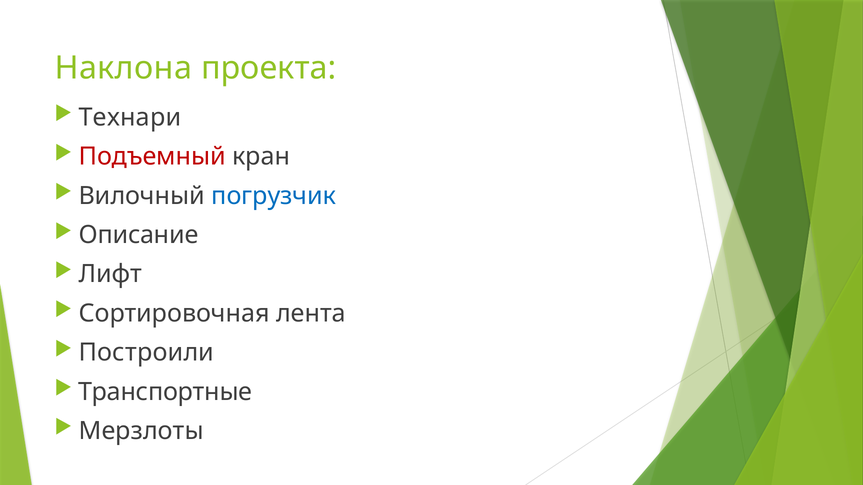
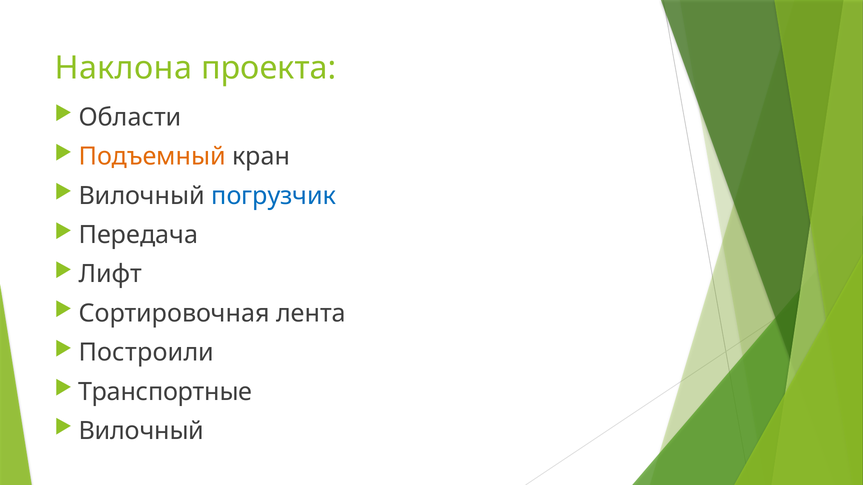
Технари: Технари -> Области
Подъемный colour: red -> orange
Описание: Описание -> Передача
Мерзлоты at (141, 431): Мерзлоты -> Вилочный
